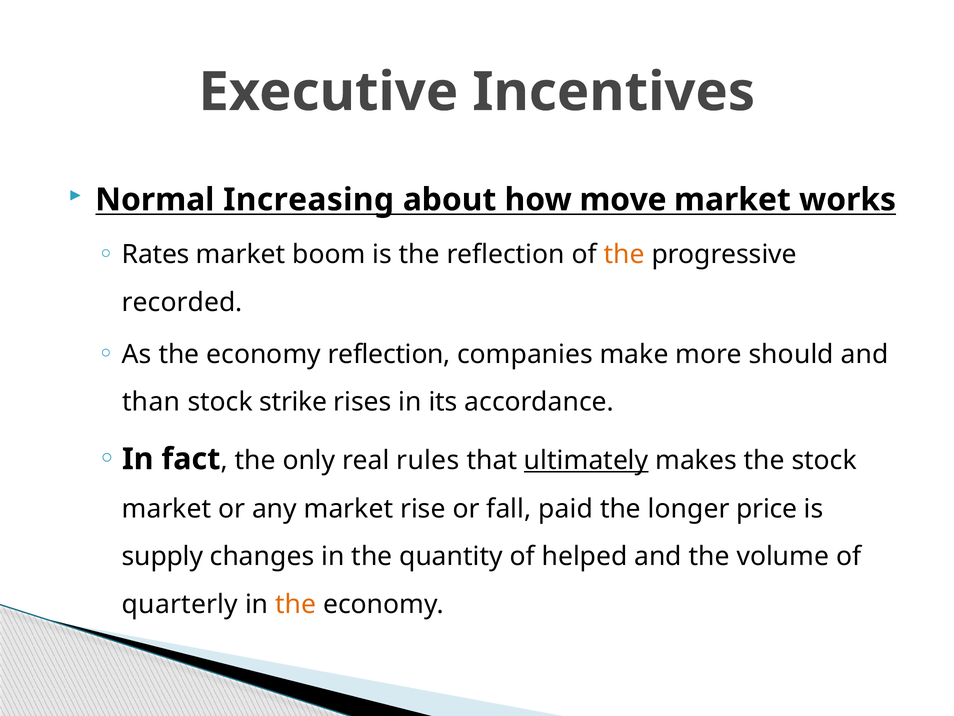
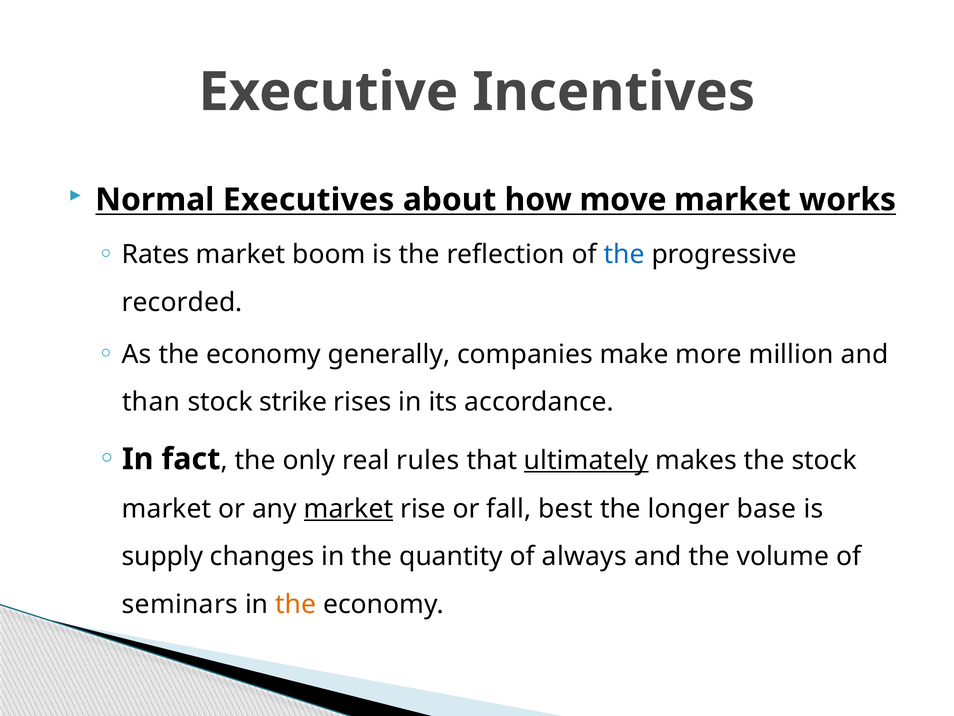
Increasing: Increasing -> Executives
the at (624, 254) colour: orange -> blue
economy reflection: reflection -> generally
should: should -> million
market at (348, 509) underline: none -> present
paid: paid -> best
price: price -> base
helped: helped -> always
quarterly: quarterly -> seminars
